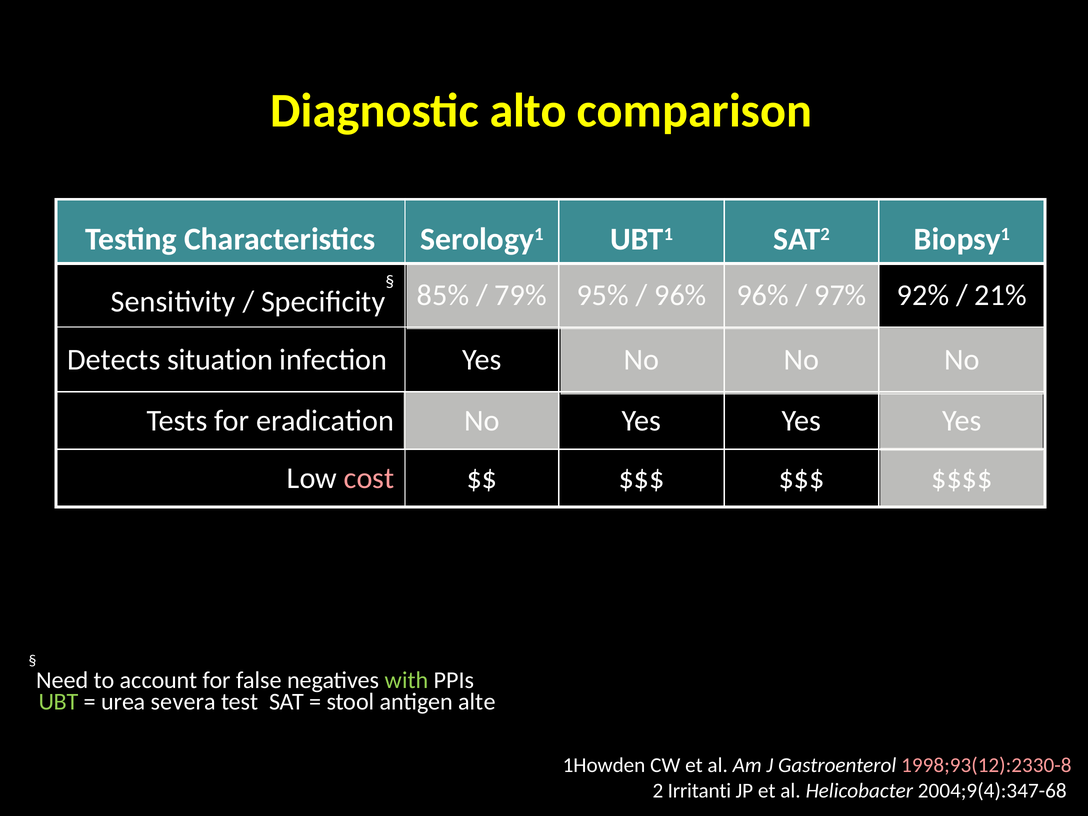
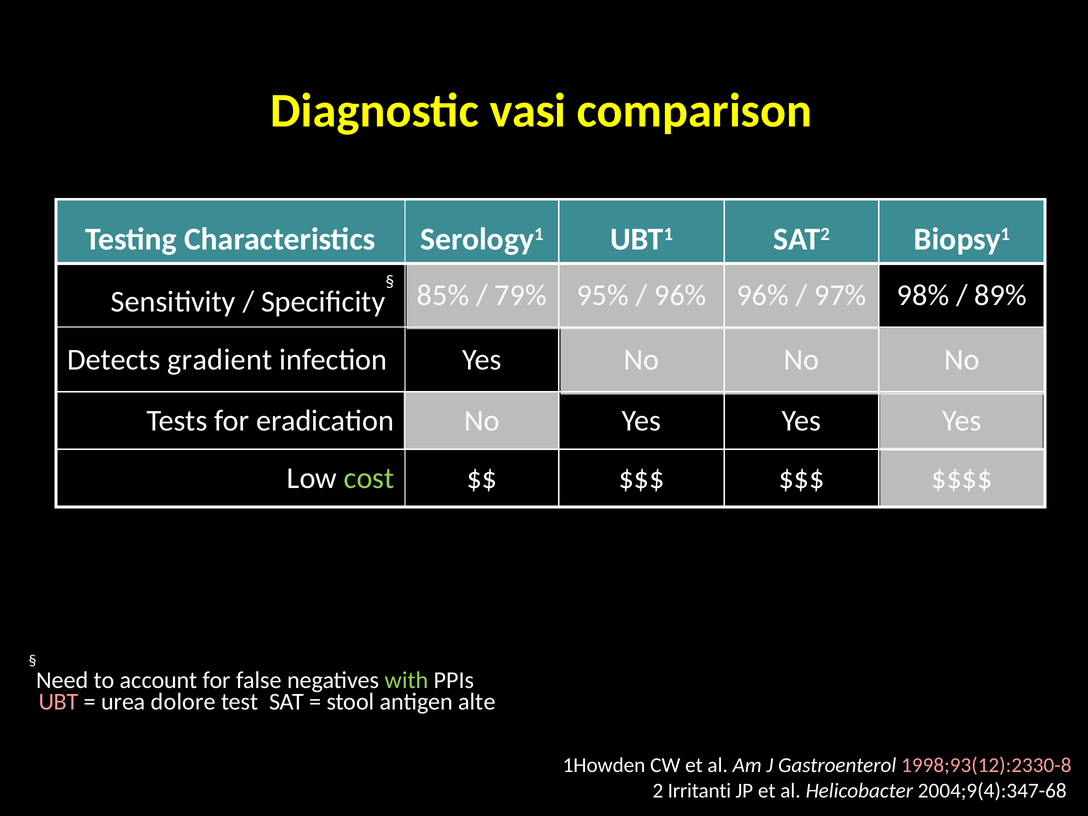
alto: alto -> vasi
92%: 92% -> 98%
21%: 21% -> 89%
situation: situation -> gradient
cost colour: pink -> light green
UBT colour: light green -> pink
severa: severa -> dolore
